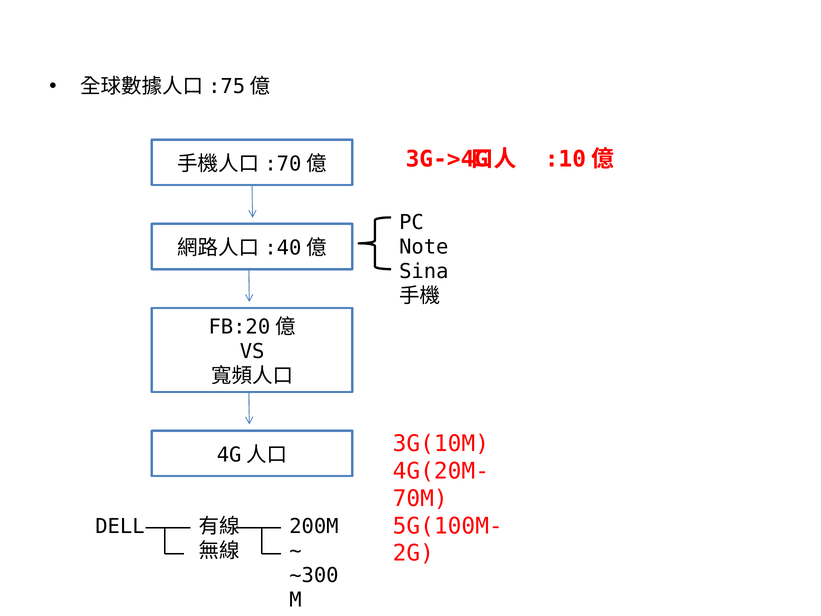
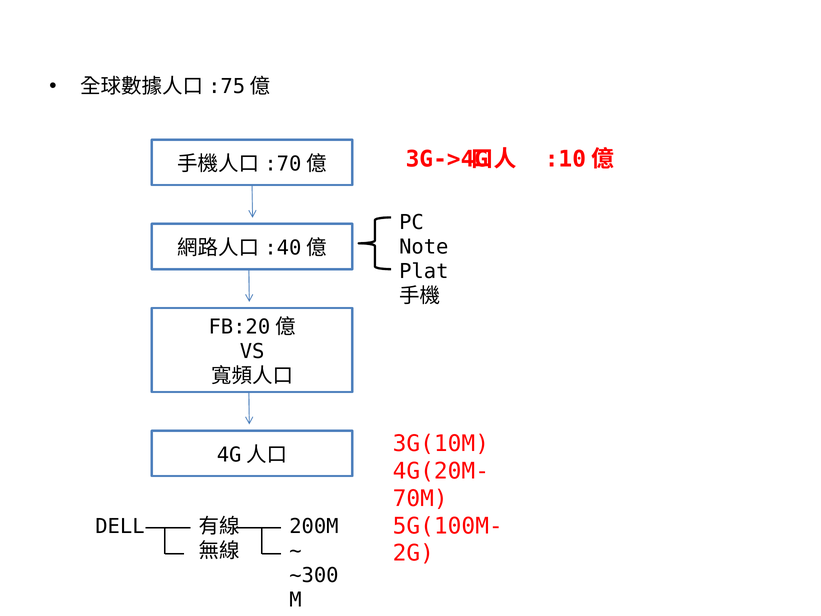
Sina: Sina -> Plat
